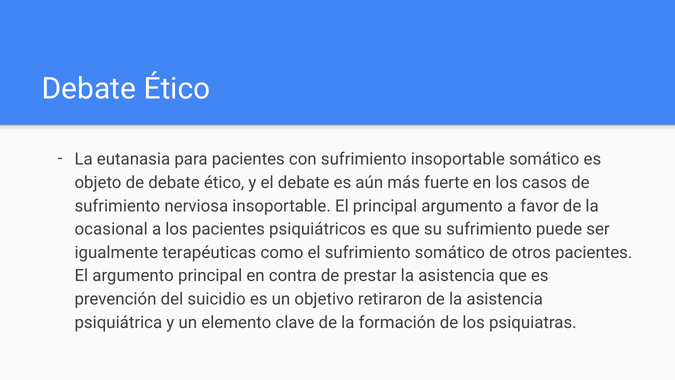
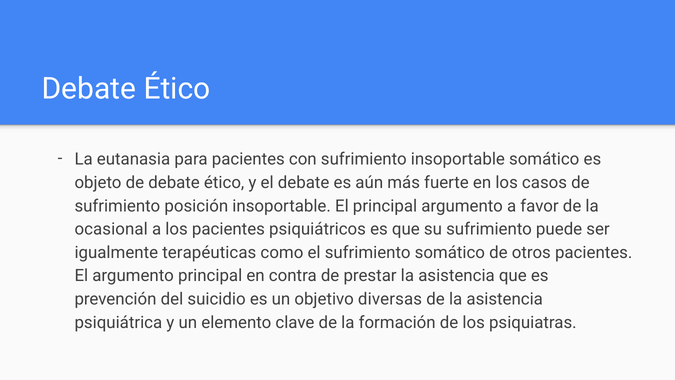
nerviosa: nerviosa -> posición
retiraron: retiraron -> diversas
